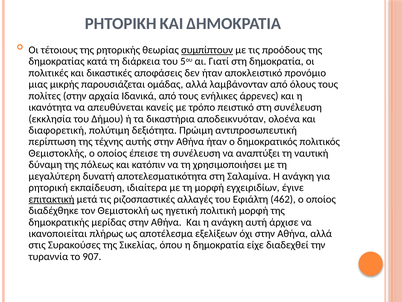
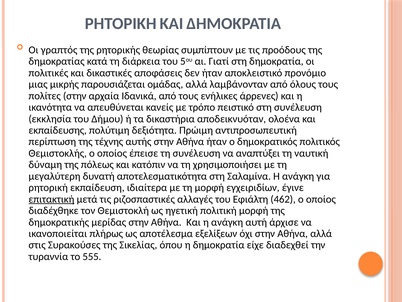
τέτοιους: τέτοιους -> γραπτός
συμπίπτουν underline: present -> none
διαφορετική: διαφορετική -> εκπαίδευσης
907: 907 -> 555
